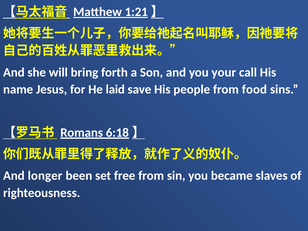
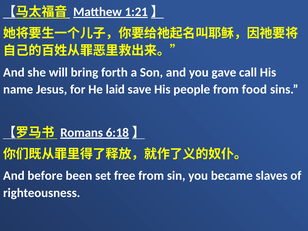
your: your -> gave
longer: longer -> before
